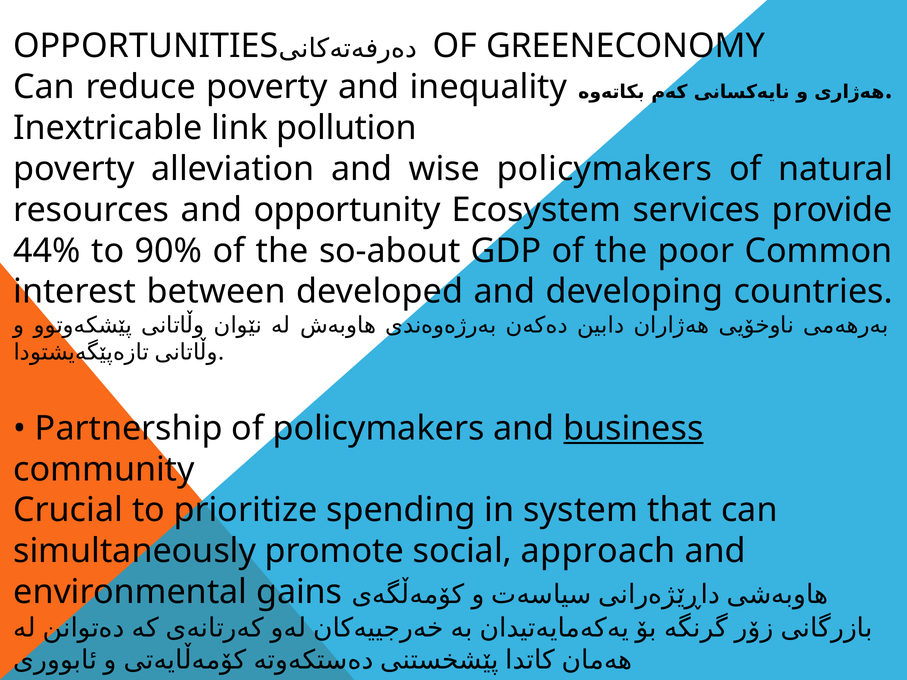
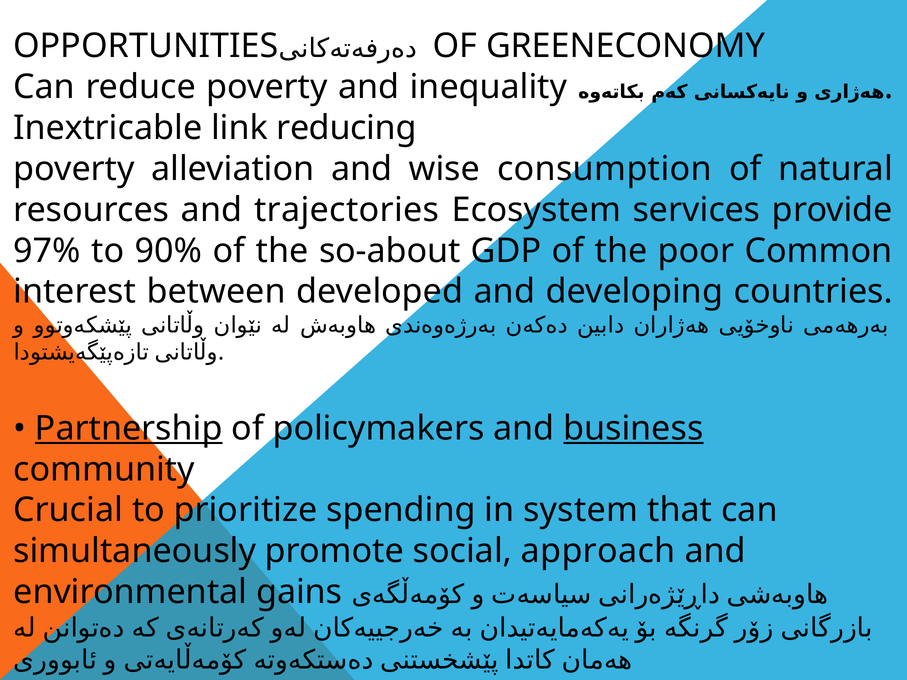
pollution: pollution -> reducing
wise policymakers: policymakers -> consumption
opportunity: opportunity -> trajectories
44%: 44% -> 97%
Partnership underline: none -> present
